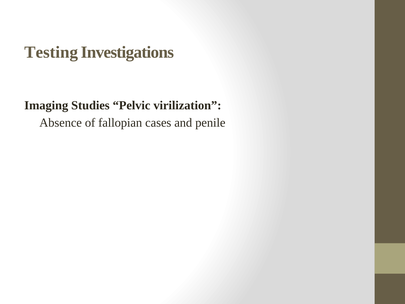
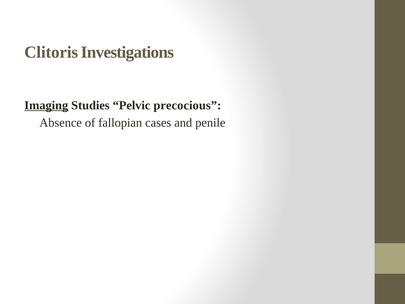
Testing: Testing -> Clitoris
Imaging underline: none -> present
virilization: virilization -> precocious
